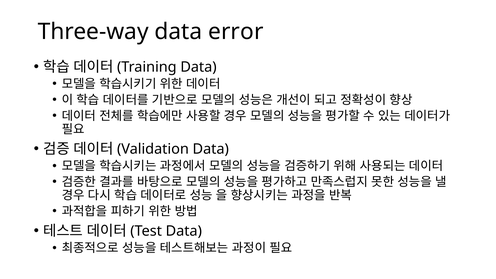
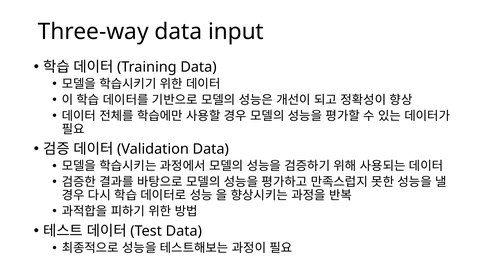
error: error -> input
